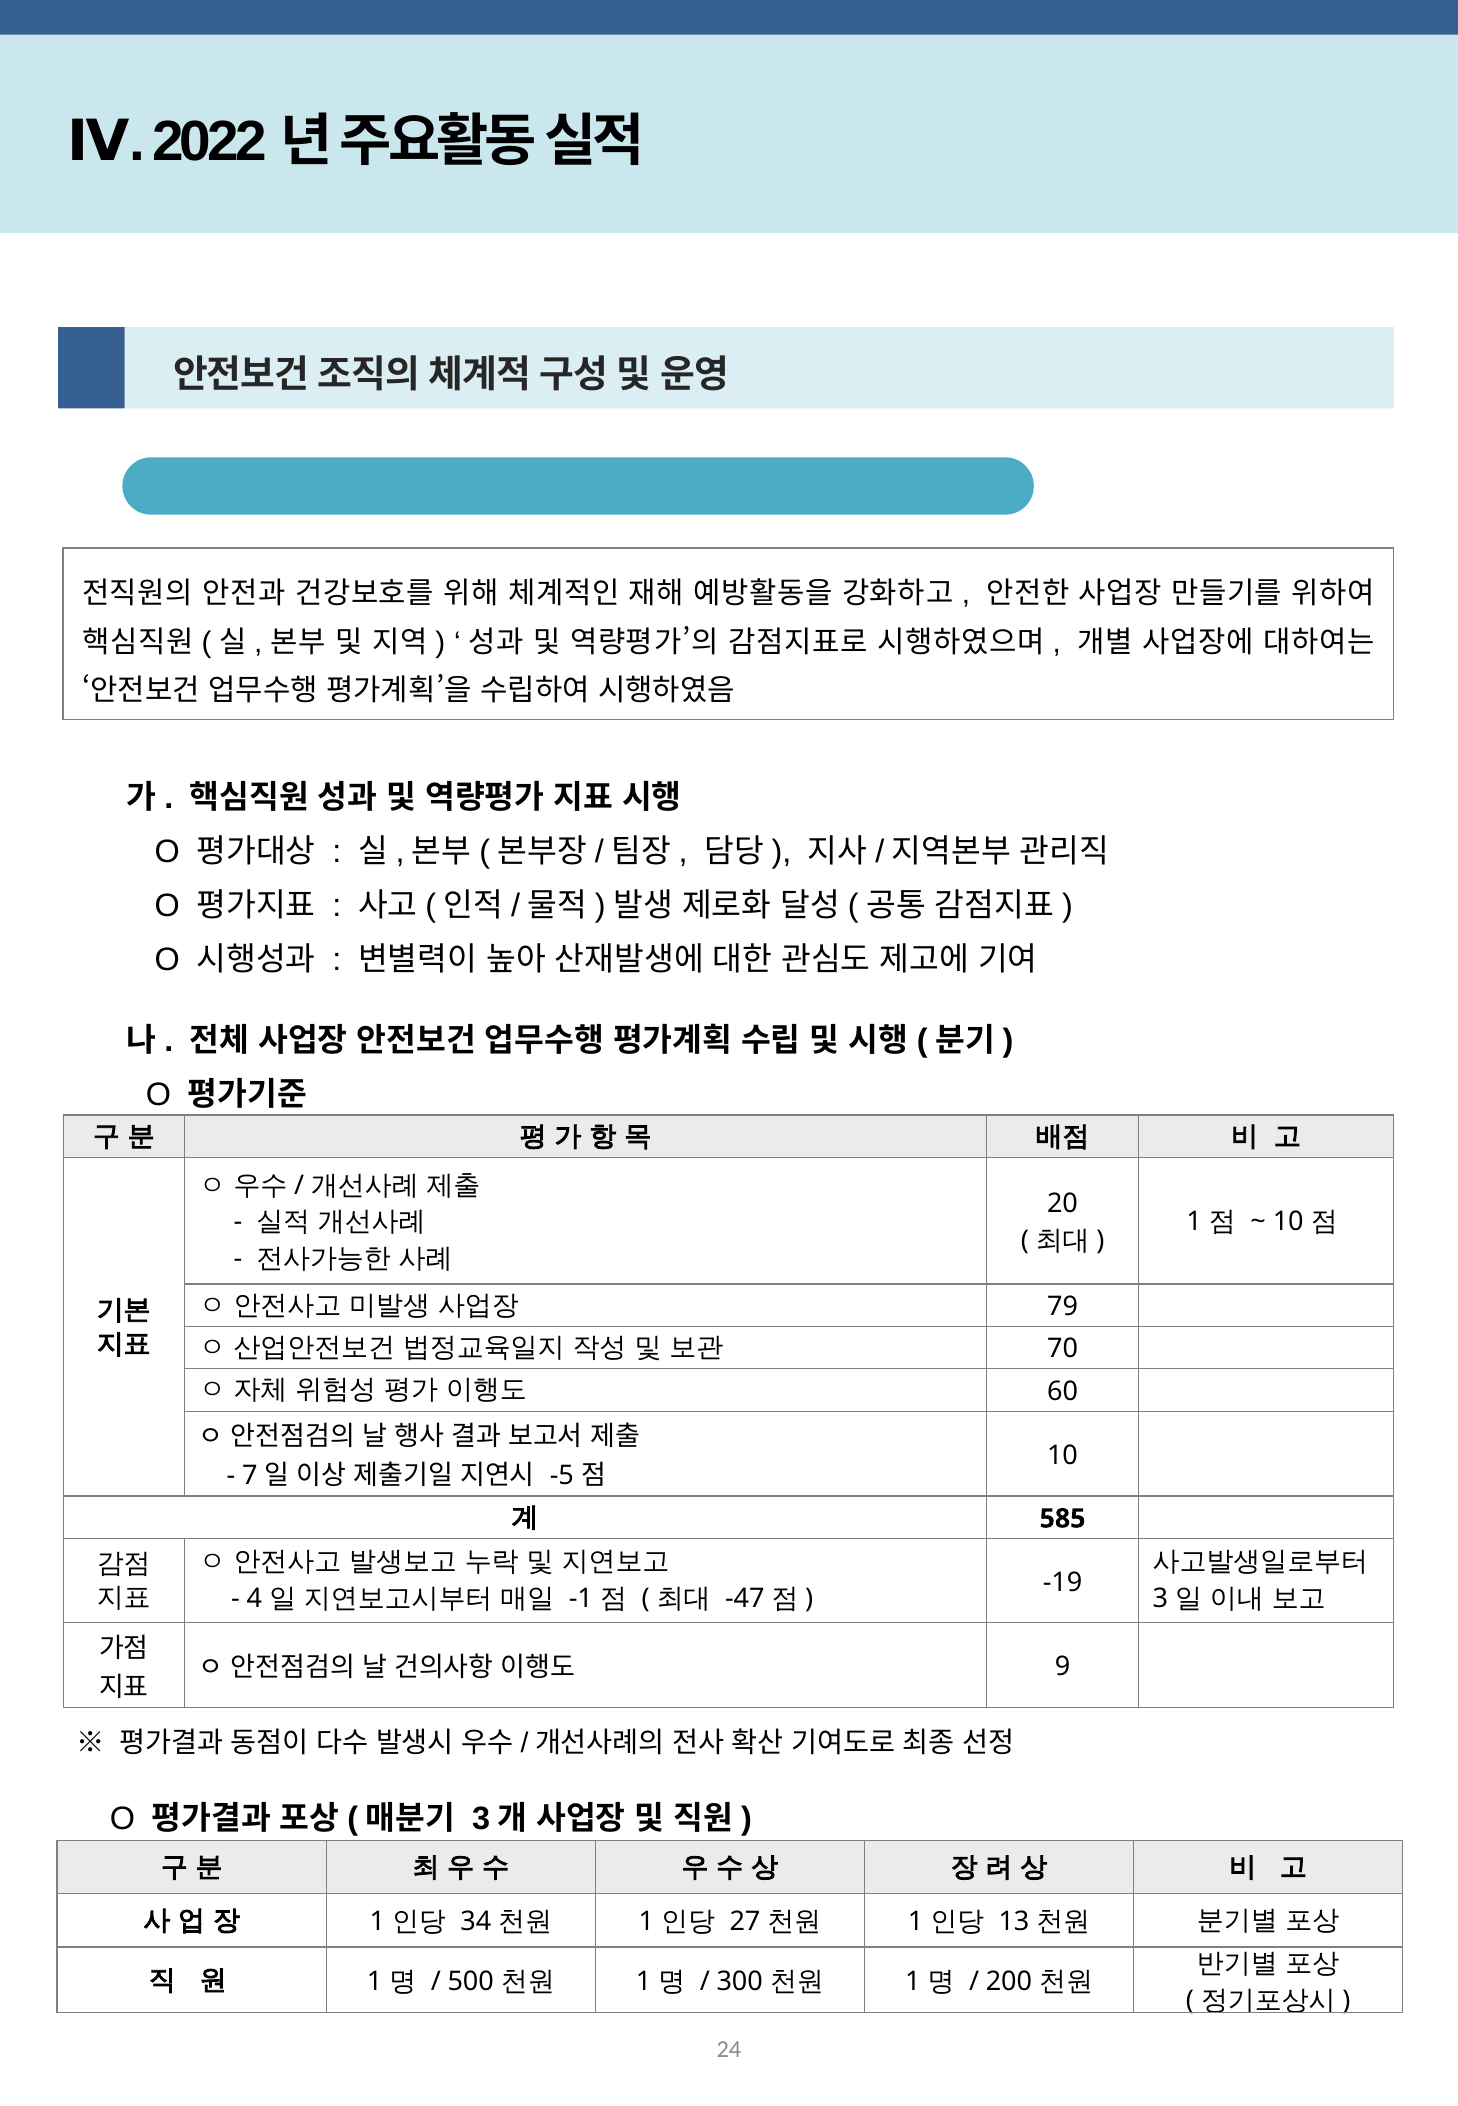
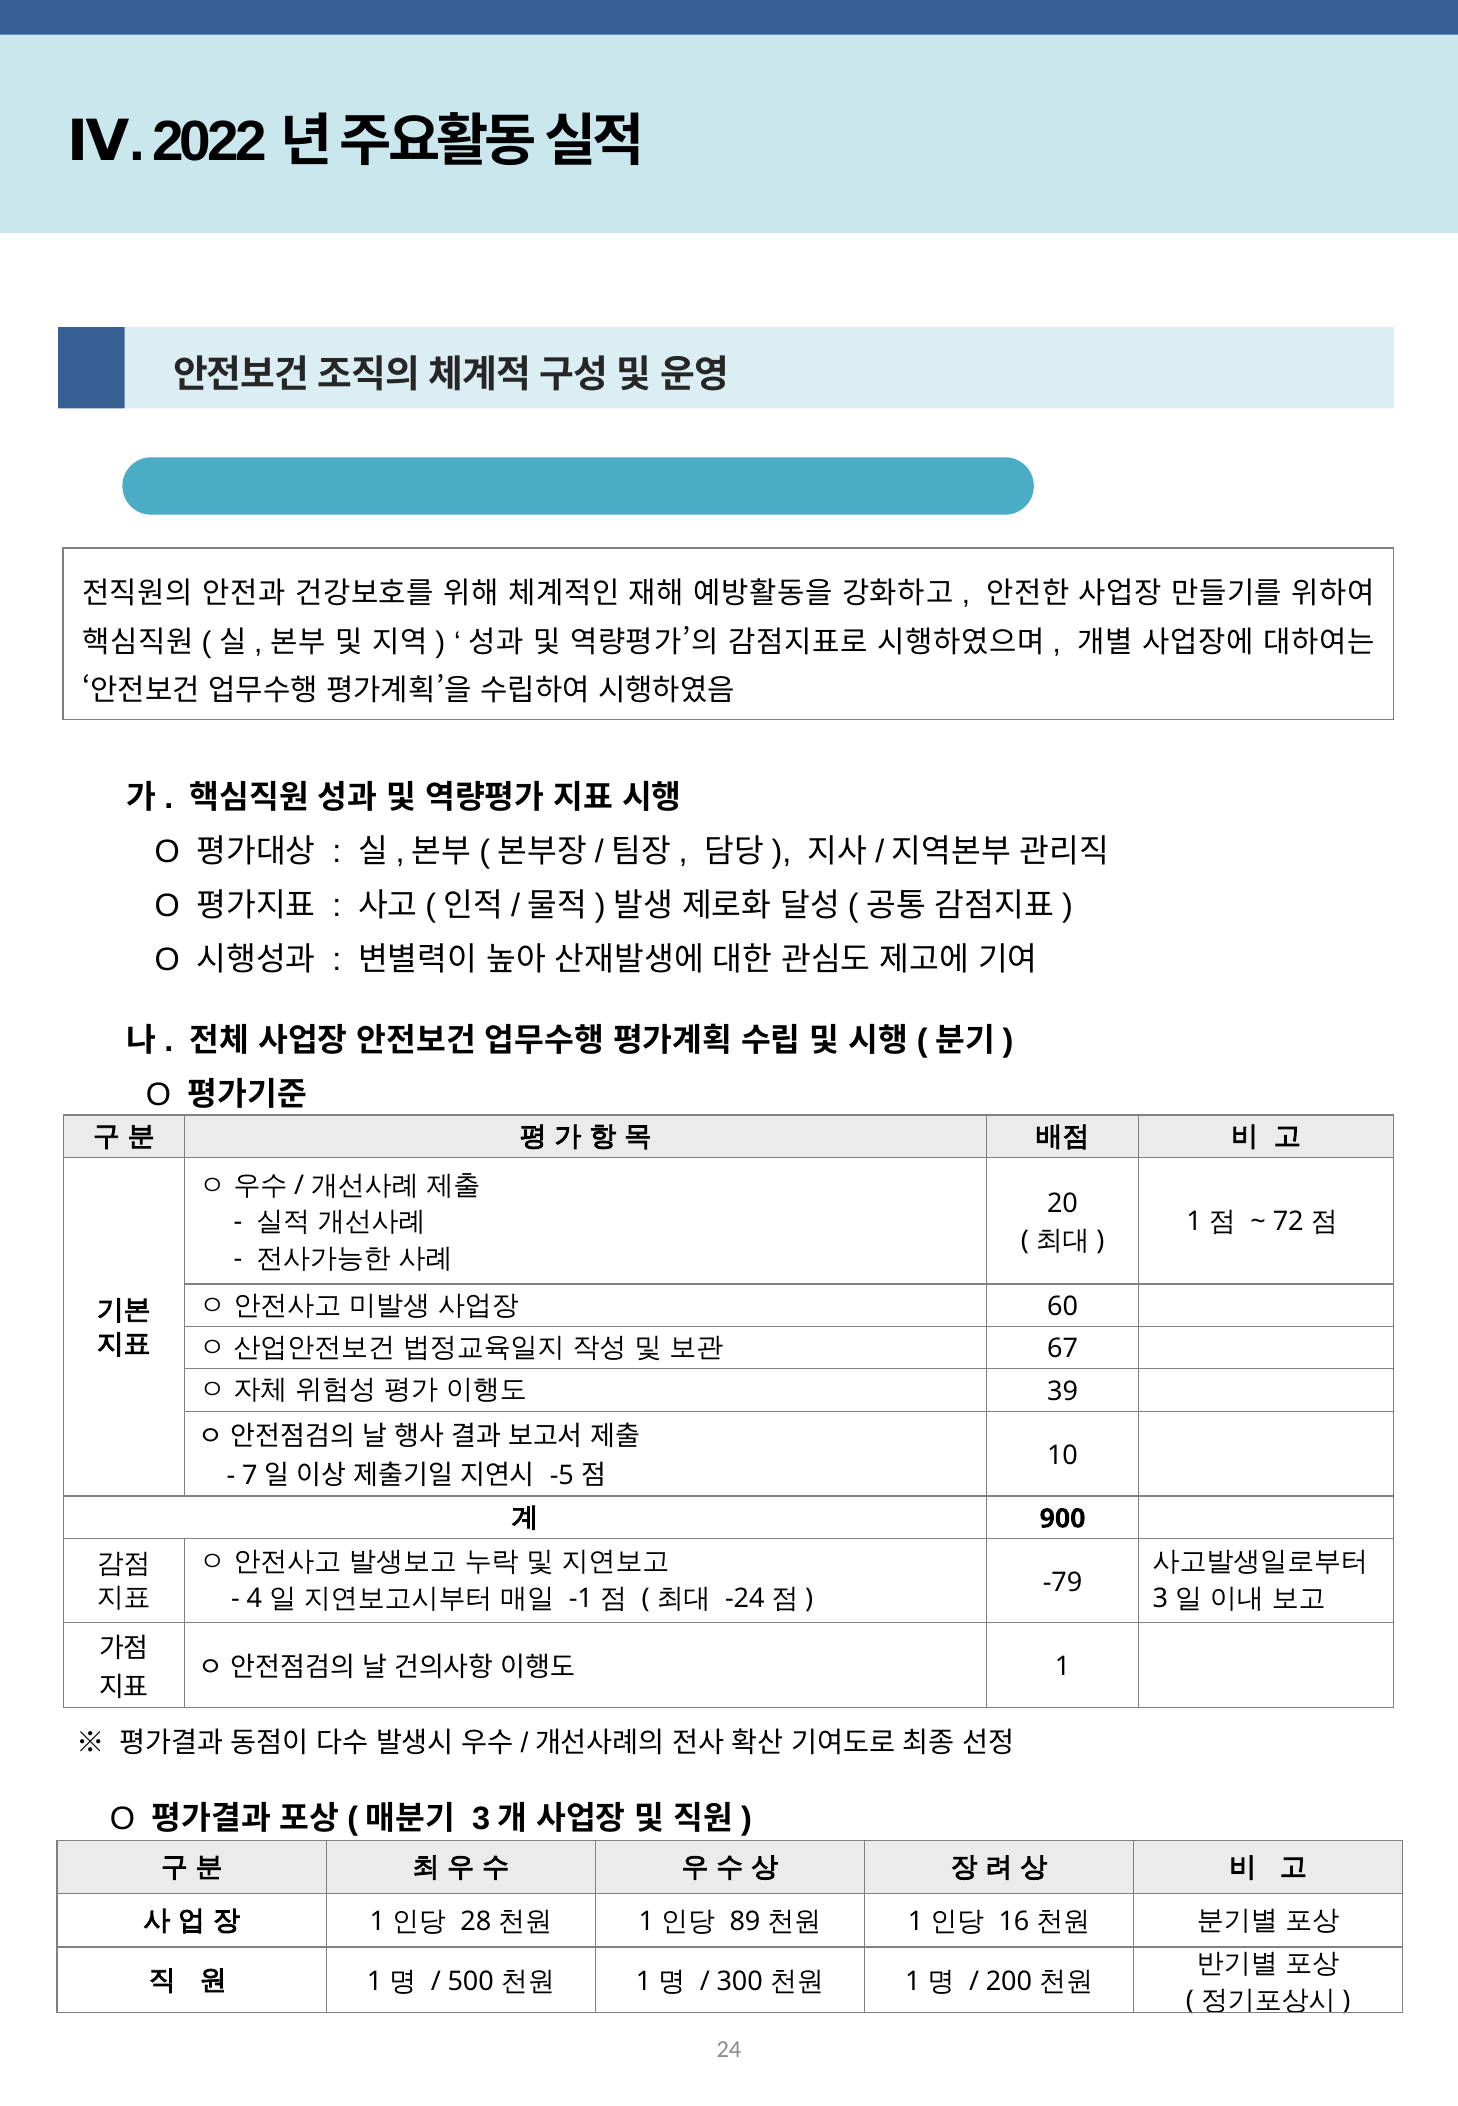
10 at (1288, 1222): 10 -> 72
79: 79 -> 60
70: 70 -> 67
60: 60 -> 39
585: 585 -> 900
-19: -19 -> -79
-47: -47 -> -24
9 at (1063, 1667): 9 -> 1
34: 34 -> 28
27: 27 -> 89
13: 13 -> 16
